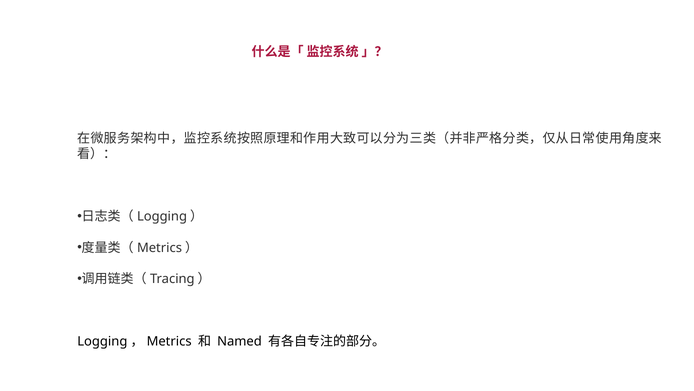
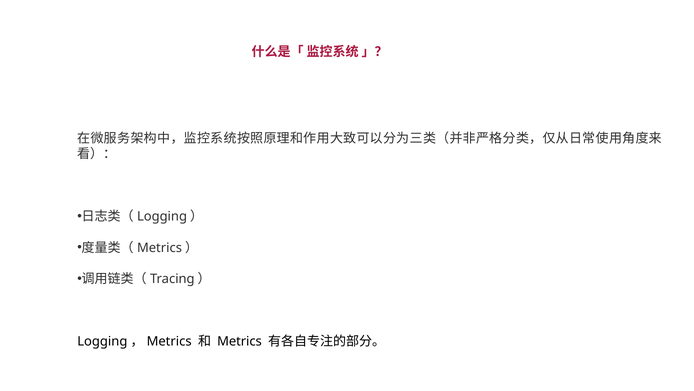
Named: Named -> Metrics
